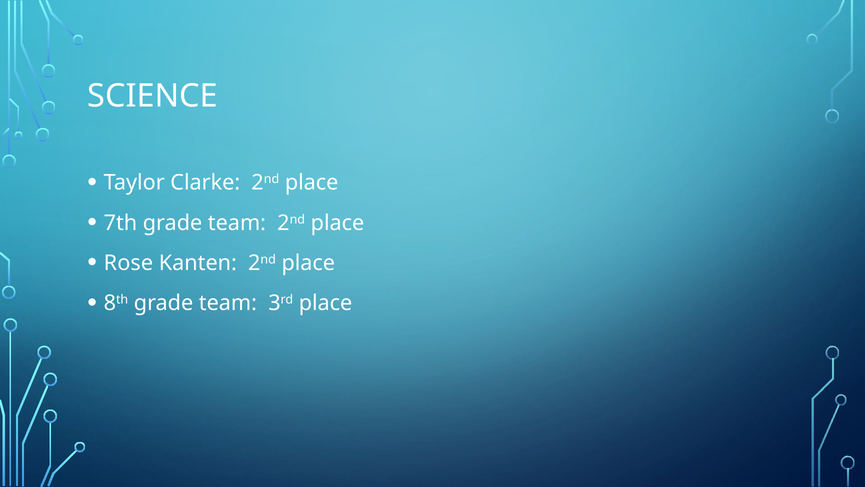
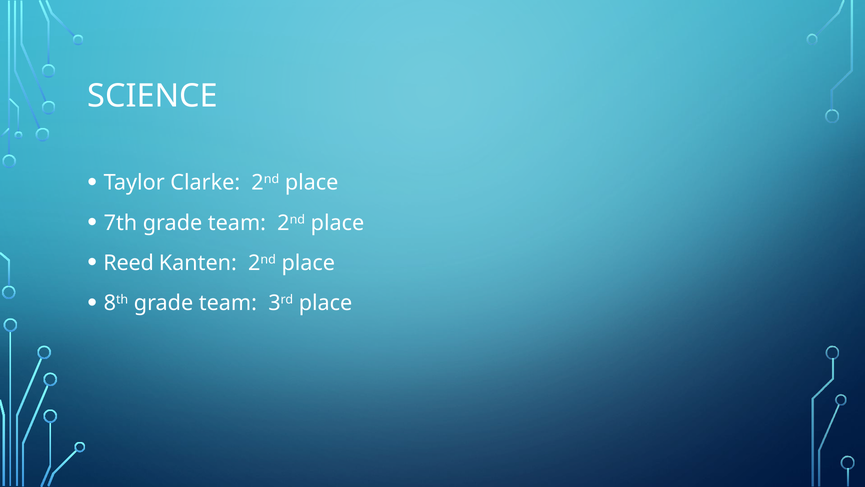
Rose: Rose -> Reed
